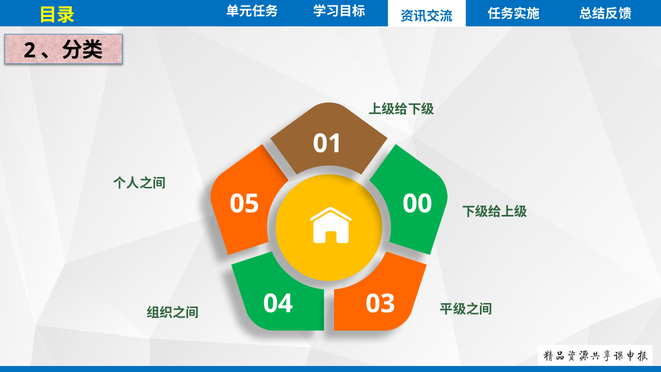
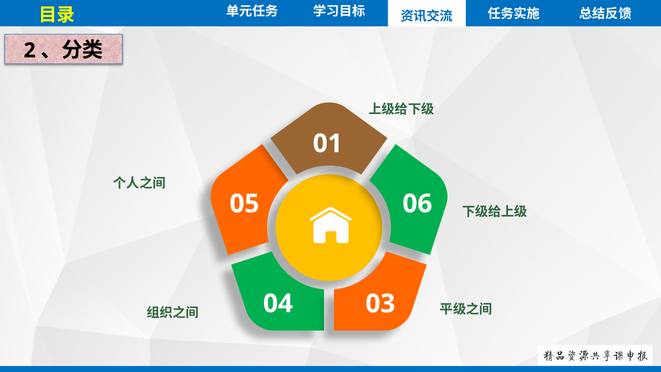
00: 00 -> 06
